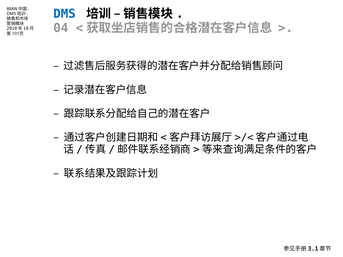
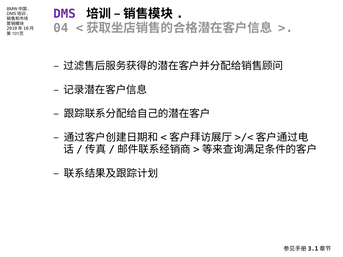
DMS colour: blue -> purple
